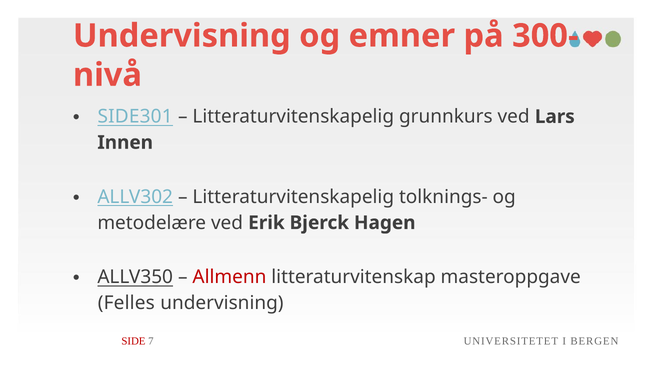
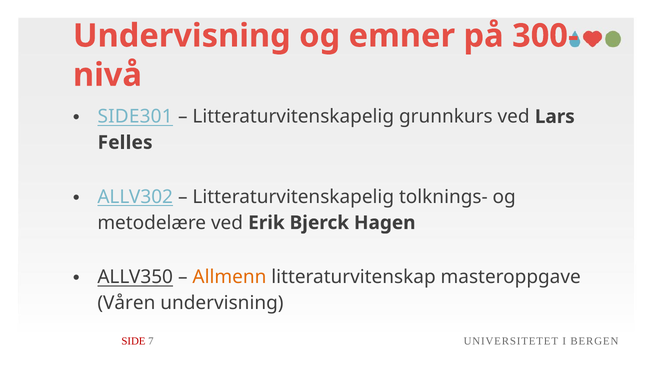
Innen: Innen -> Felles
Allmenn colour: red -> orange
Felles: Felles -> Våren
